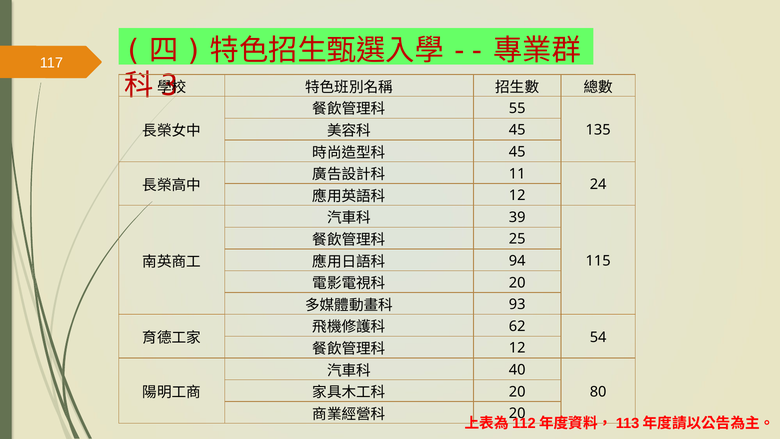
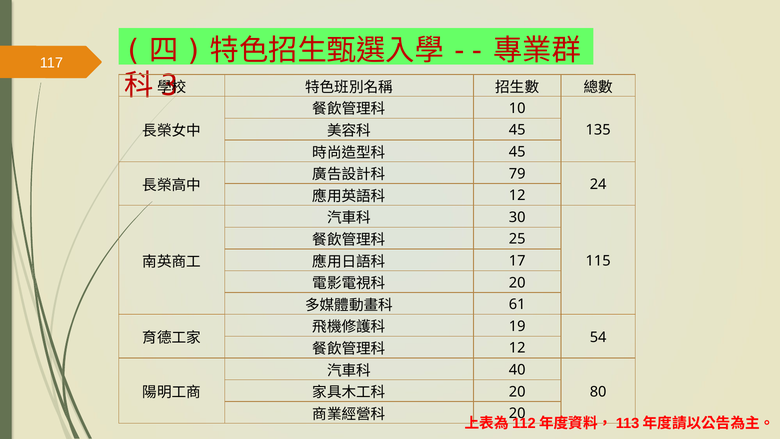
55: 55 -> 10
11: 11 -> 79
39: 39 -> 30
94: 94 -> 17
93: 93 -> 61
62: 62 -> 19
